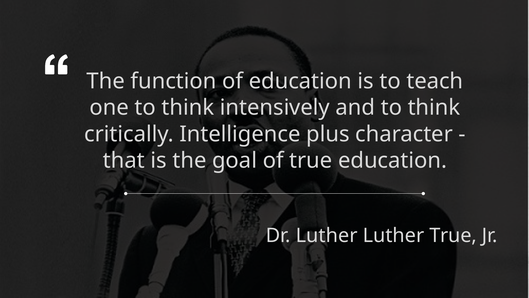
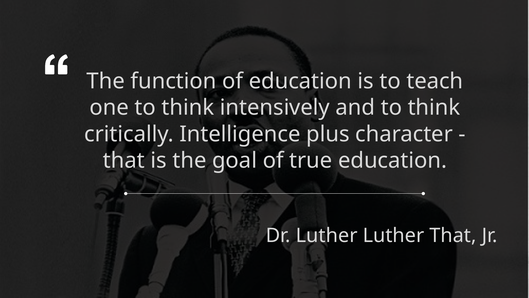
Luther True: True -> That
